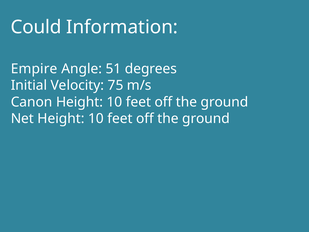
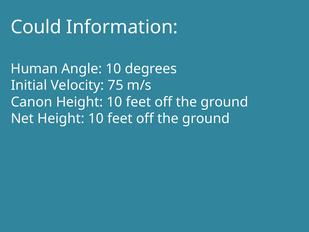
Empire: Empire -> Human
Angle 51: 51 -> 10
